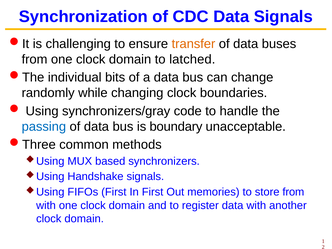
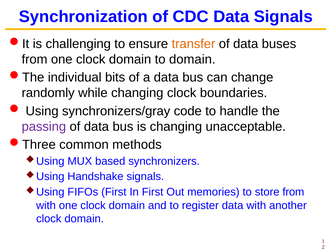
to latched: latched -> domain
passing colour: blue -> purple
is boundary: boundary -> changing
